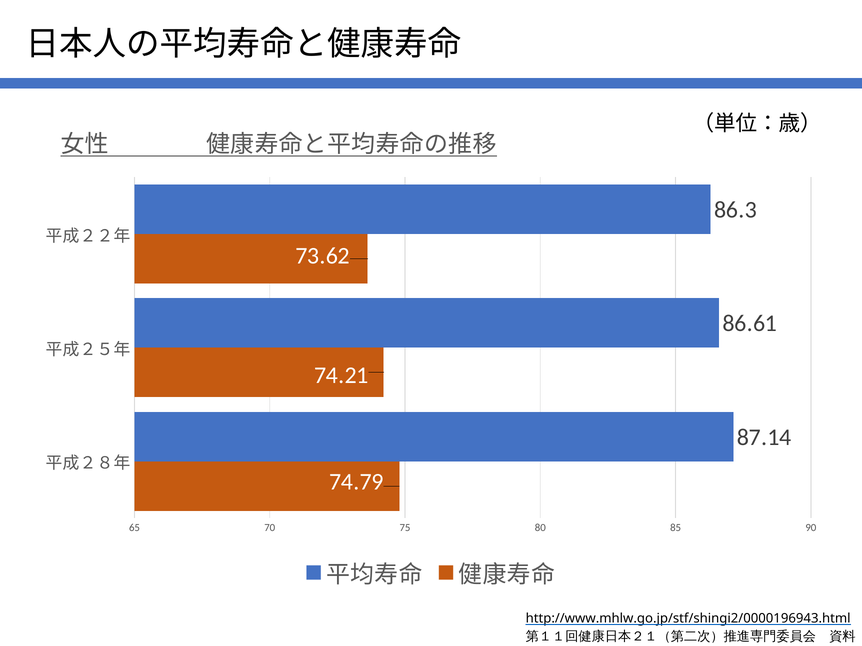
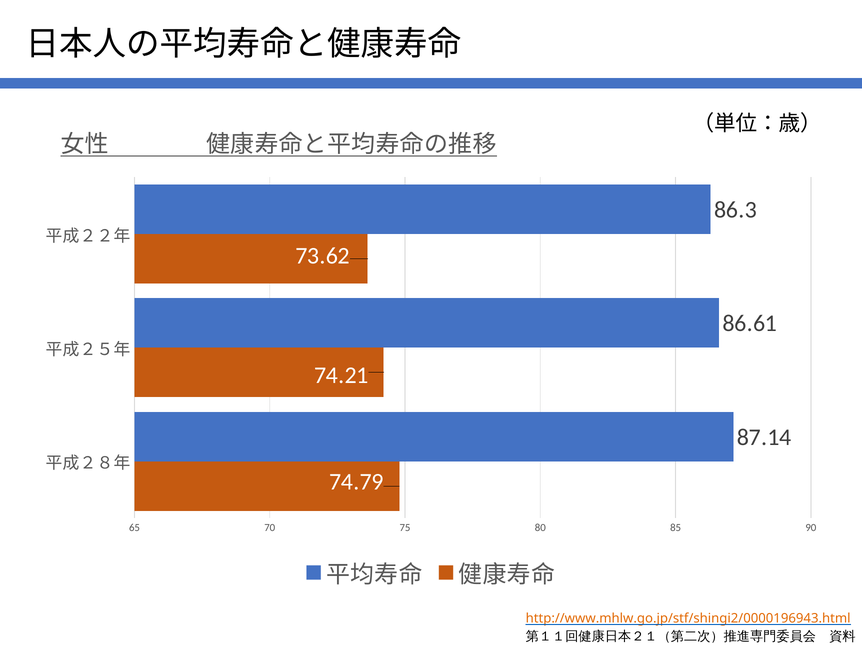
http://www.mhlw.go.jp/stf/shingi2/0000196943.html colour: black -> orange
